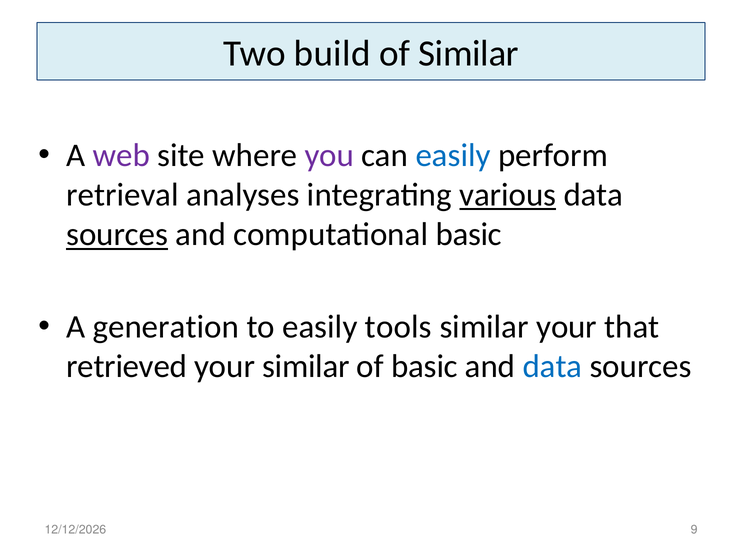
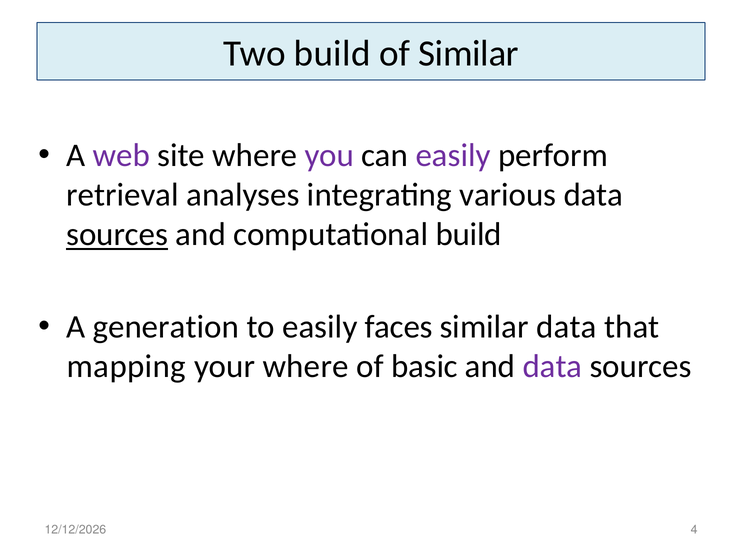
easily at (453, 156) colour: blue -> purple
various underline: present -> none
computational basic: basic -> build
tools: tools -> faces
similar your: your -> data
retrieved: retrieved -> mapping
your similar: similar -> where
data at (552, 367) colour: blue -> purple
9: 9 -> 4
